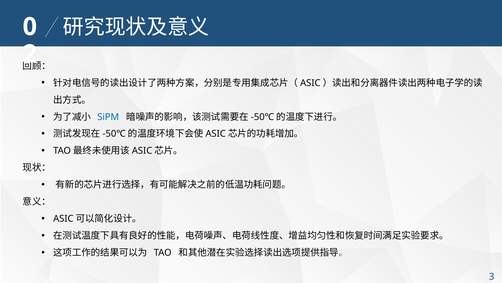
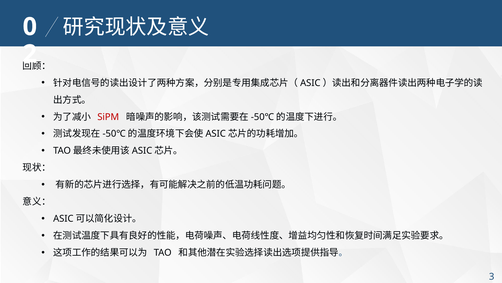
SiPM colour: blue -> red
